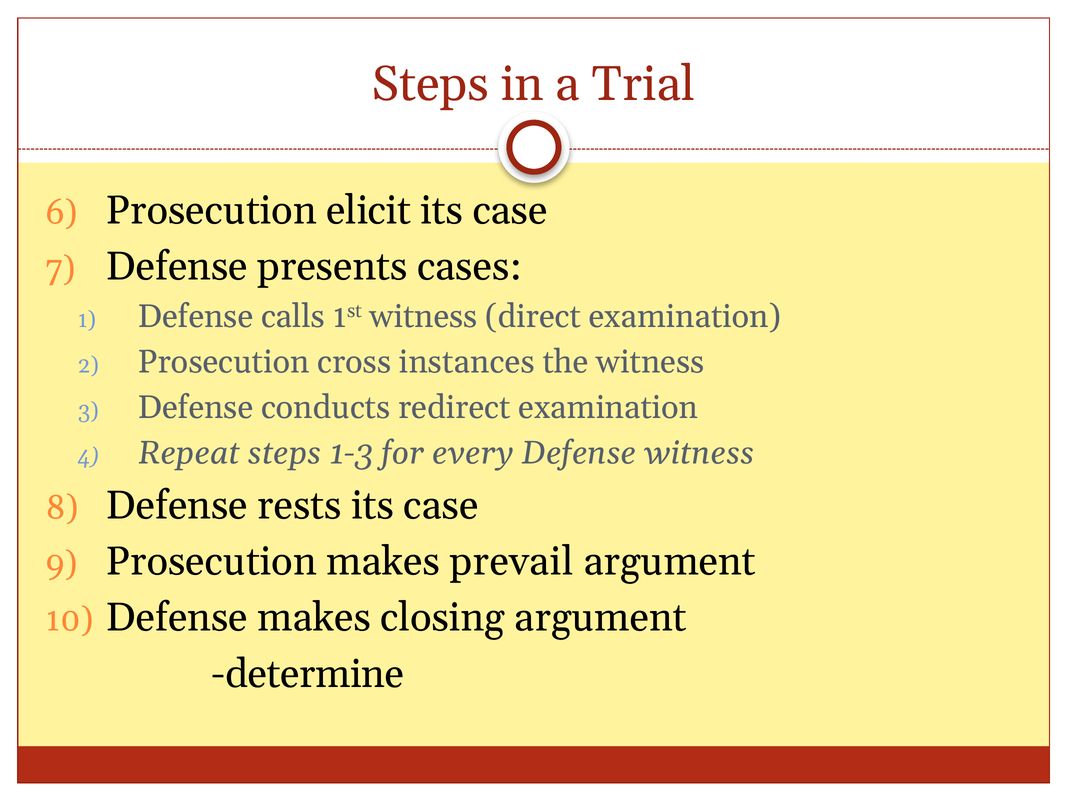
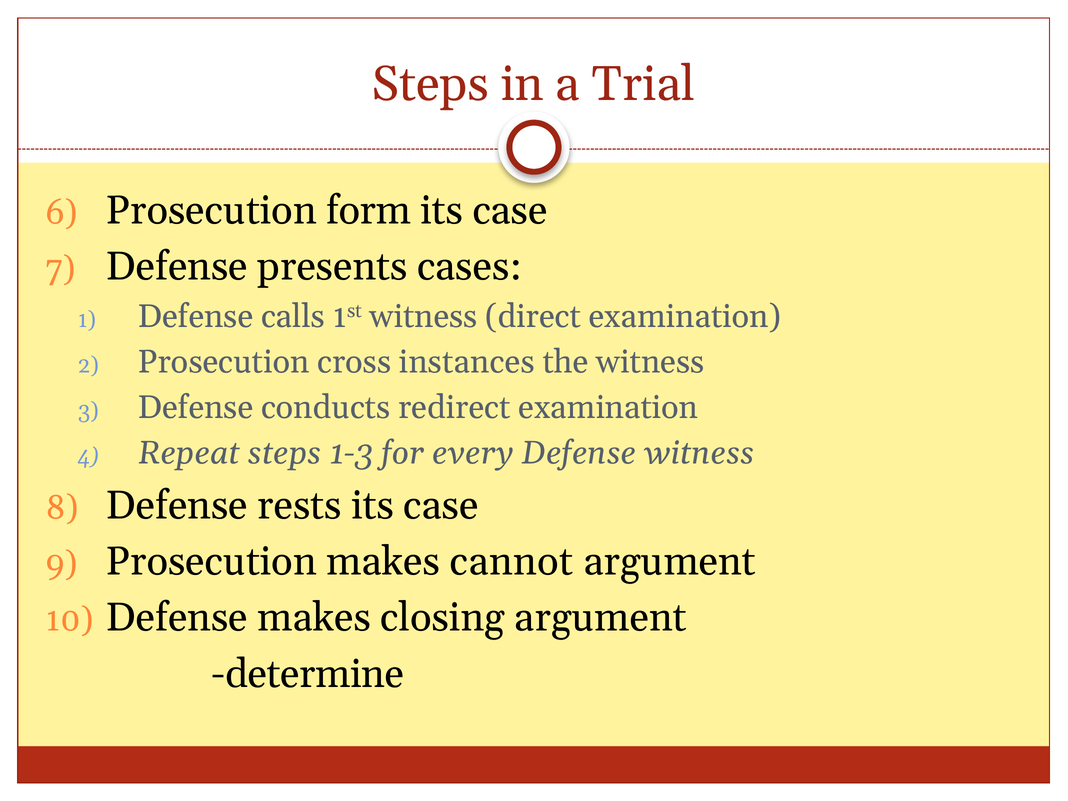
elicit: elicit -> form
prevail: prevail -> cannot
